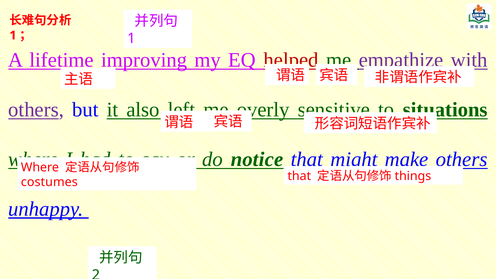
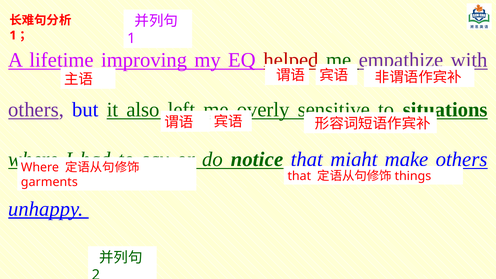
costumes: costumes -> garments
